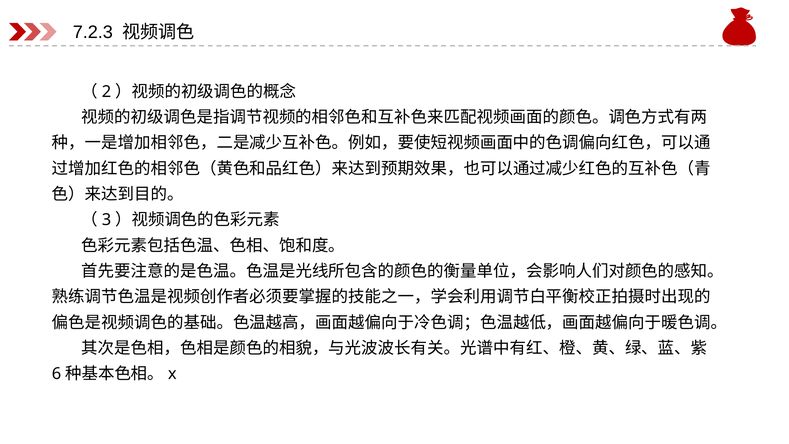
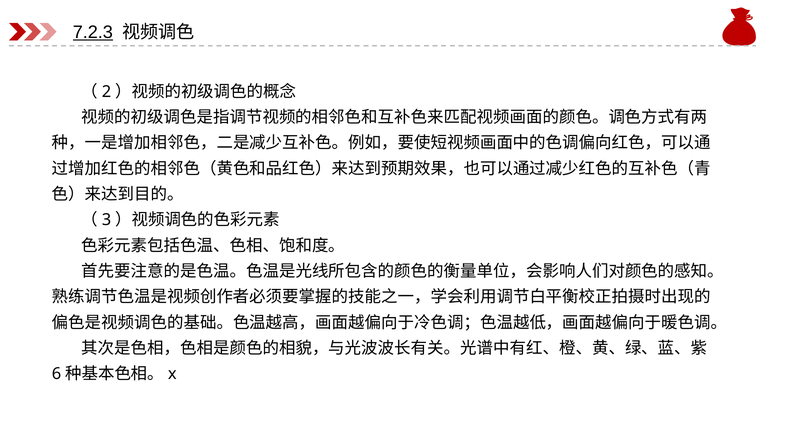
7.2.3 underline: none -> present
